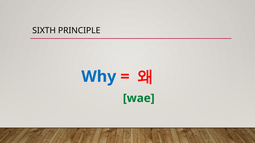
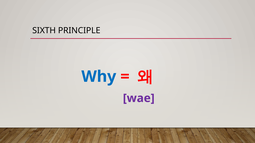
wae colour: green -> purple
